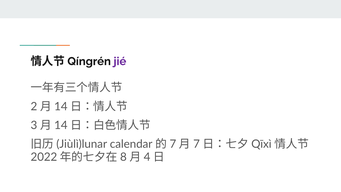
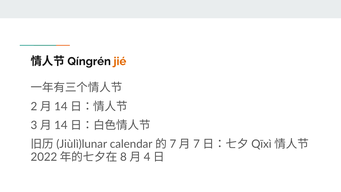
jié colour: purple -> orange
